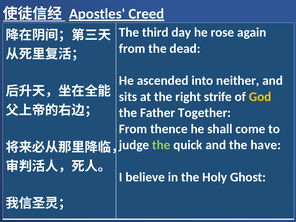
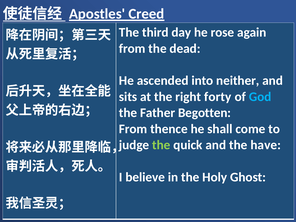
strife: strife -> forty
God colour: yellow -> light blue
Together: Together -> Begotten
